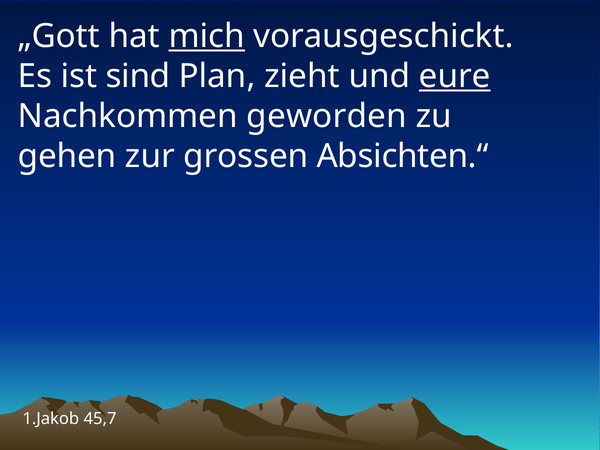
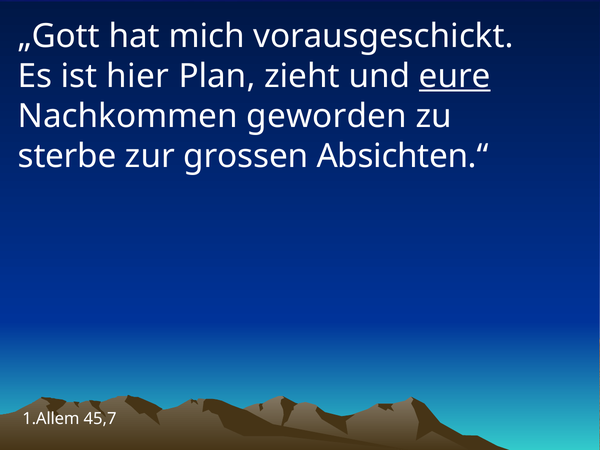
mich underline: present -> none
sind: sind -> hier
gehen: gehen -> sterbe
1.Jakob: 1.Jakob -> 1.Allem
